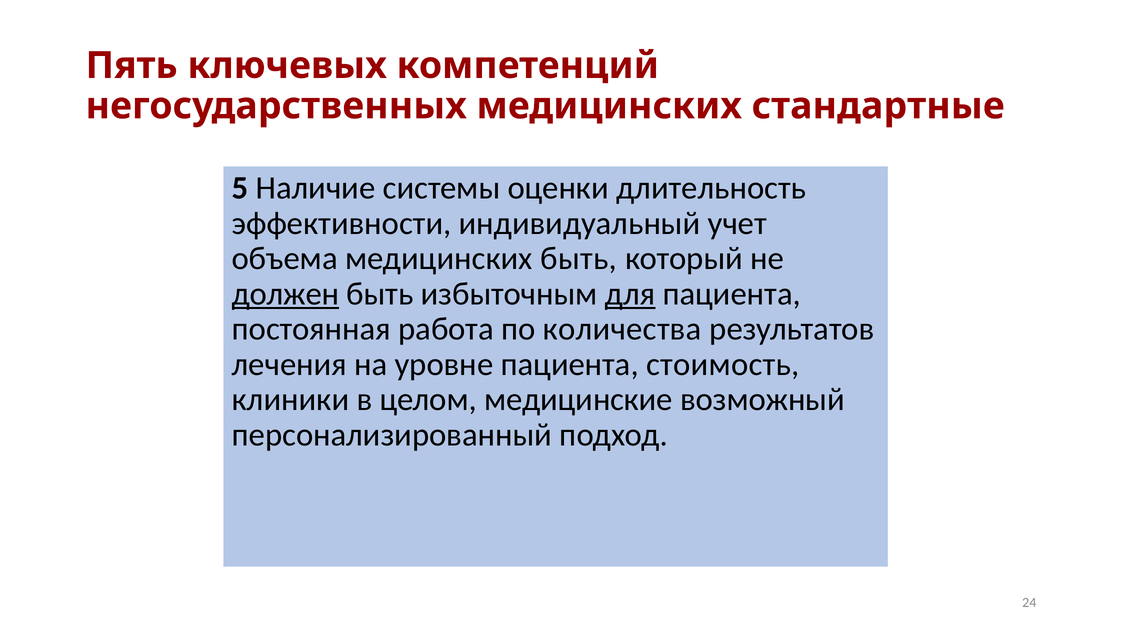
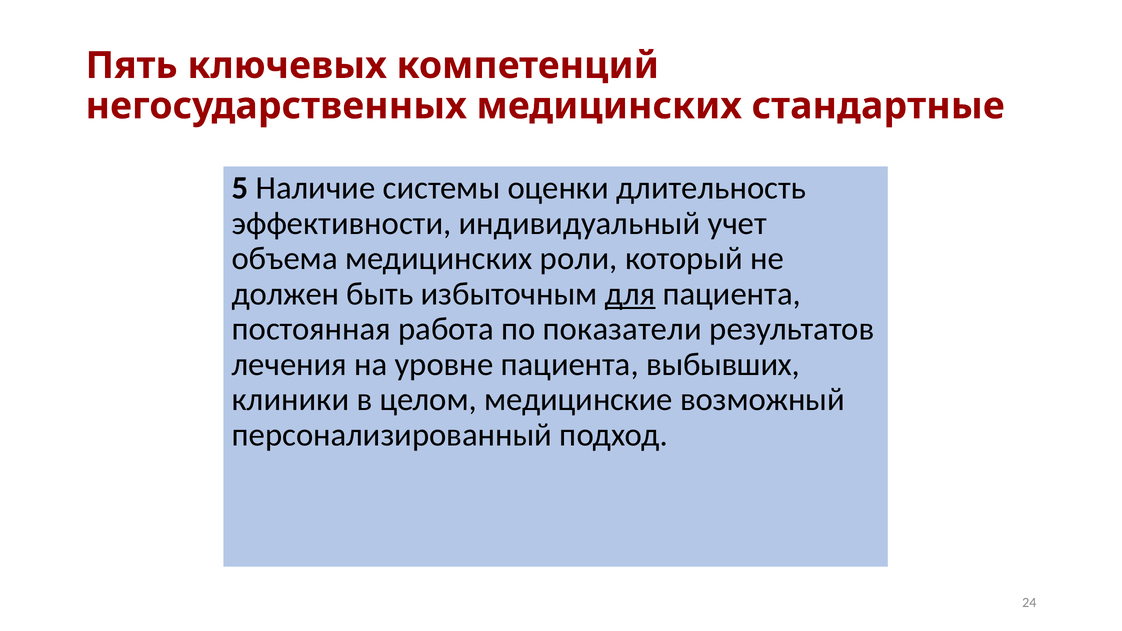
медицинских быть: быть -> роли
должен underline: present -> none
количества: количества -> показатели
стоимость: стоимость -> выбывших
